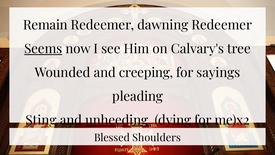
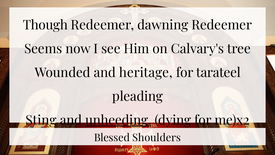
Remain: Remain -> Though
Seems underline: present -> none
creeping: creeping -> heritage
sayings: sayings -> tarateel
